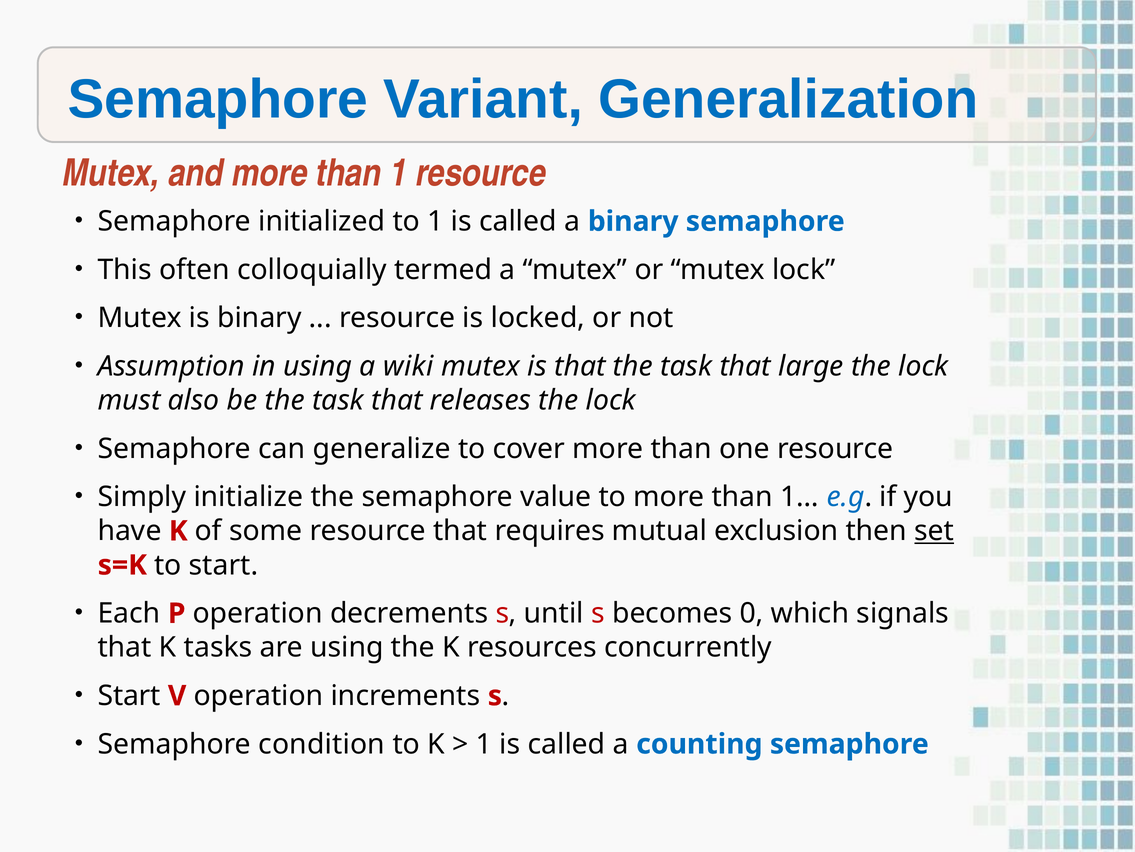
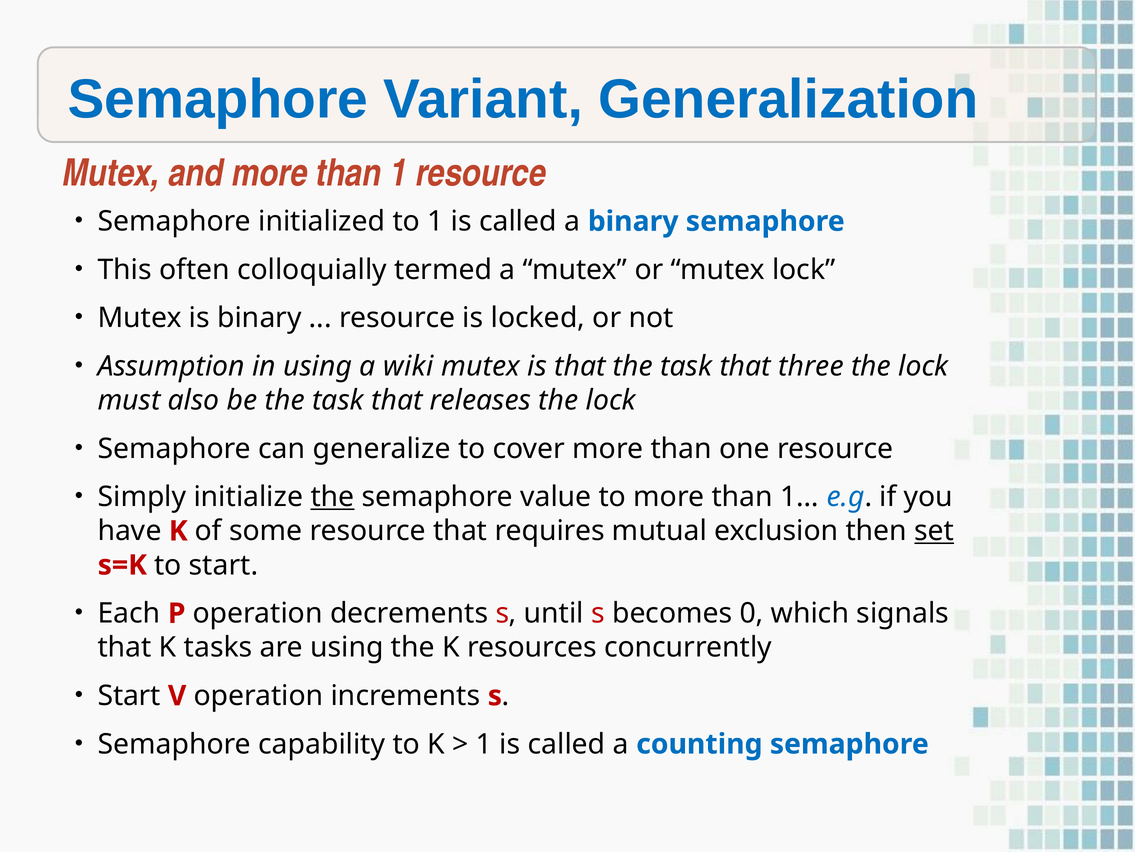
large: large -> three
the at (332, 497) underline: none -> present
condition: condition -> capability
